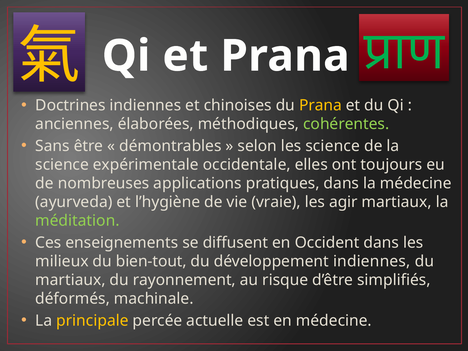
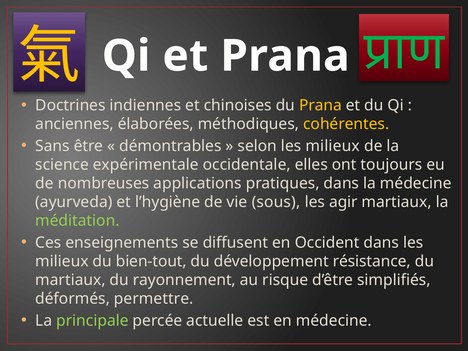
cohérentes colour: light green -> yellow
selon les science: science -> milieux
vraie: vraie -> sous
développement indiennes: indiennes -> résistance
machinale: machinale -> permettre
principale colour: yellow -> light green
